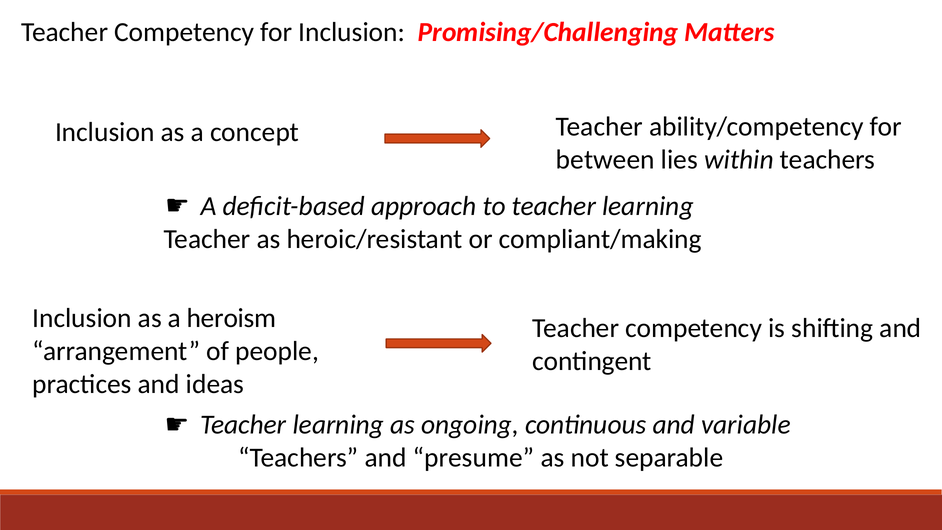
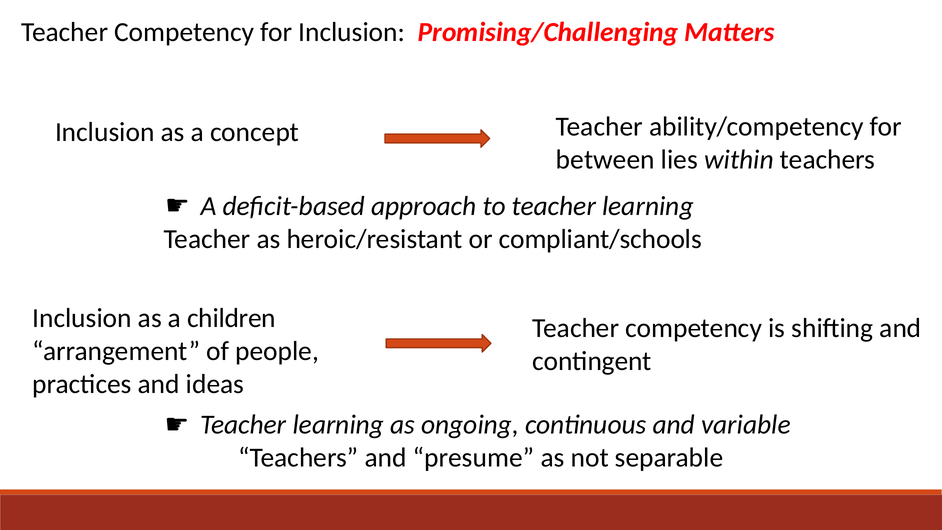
compliant/making: compliant/making -> compliant/schools
heroism: heroism -> children
